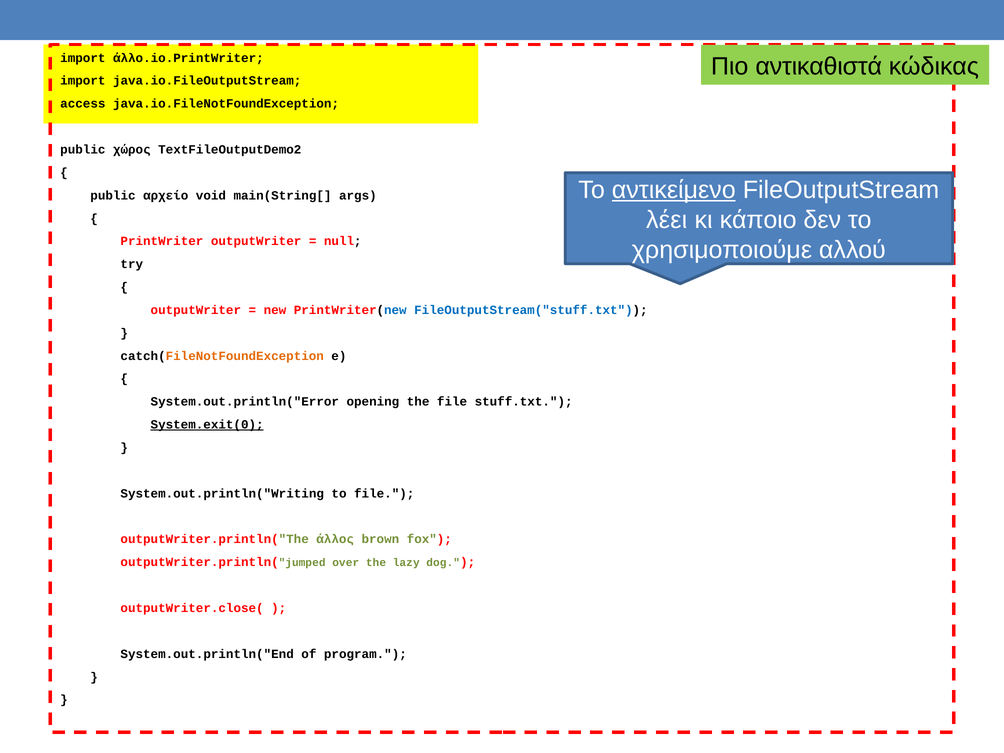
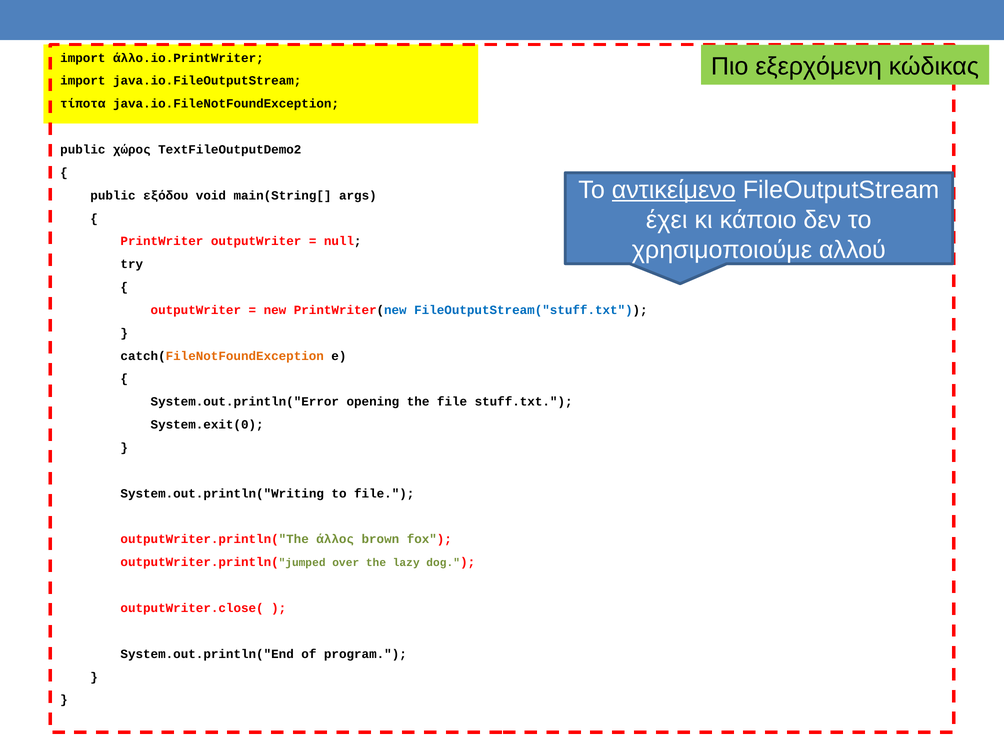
αντικαθιστά: αντικαθιστά -> εξερχόμενη
access: access -> τίποτα
αρχείο: αρχείο -> εξόδου
λέει: λέει -> έχει
System.exit(0 underline: present -> none
